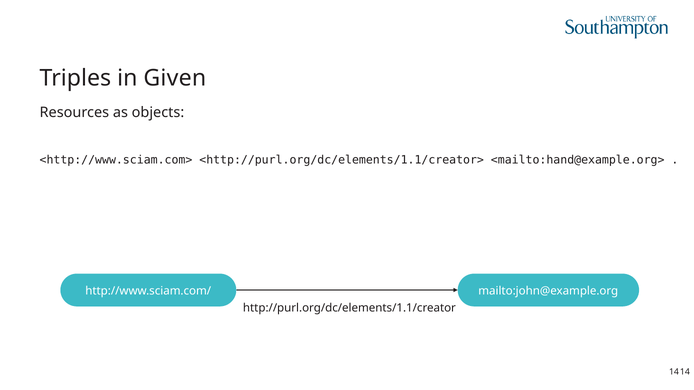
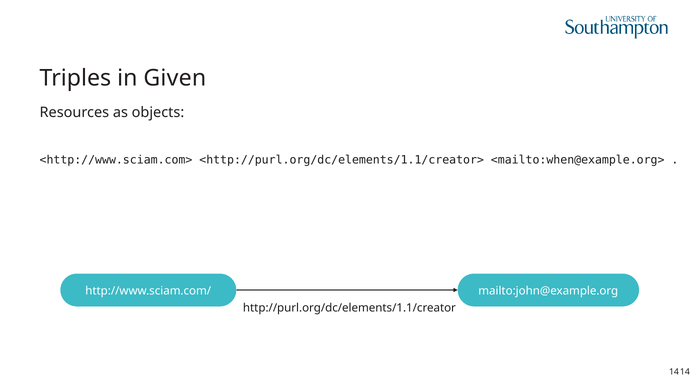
<mailto:hand@example.org>: <mailto:hand@example.org> -> <mailto:when@example.org>
